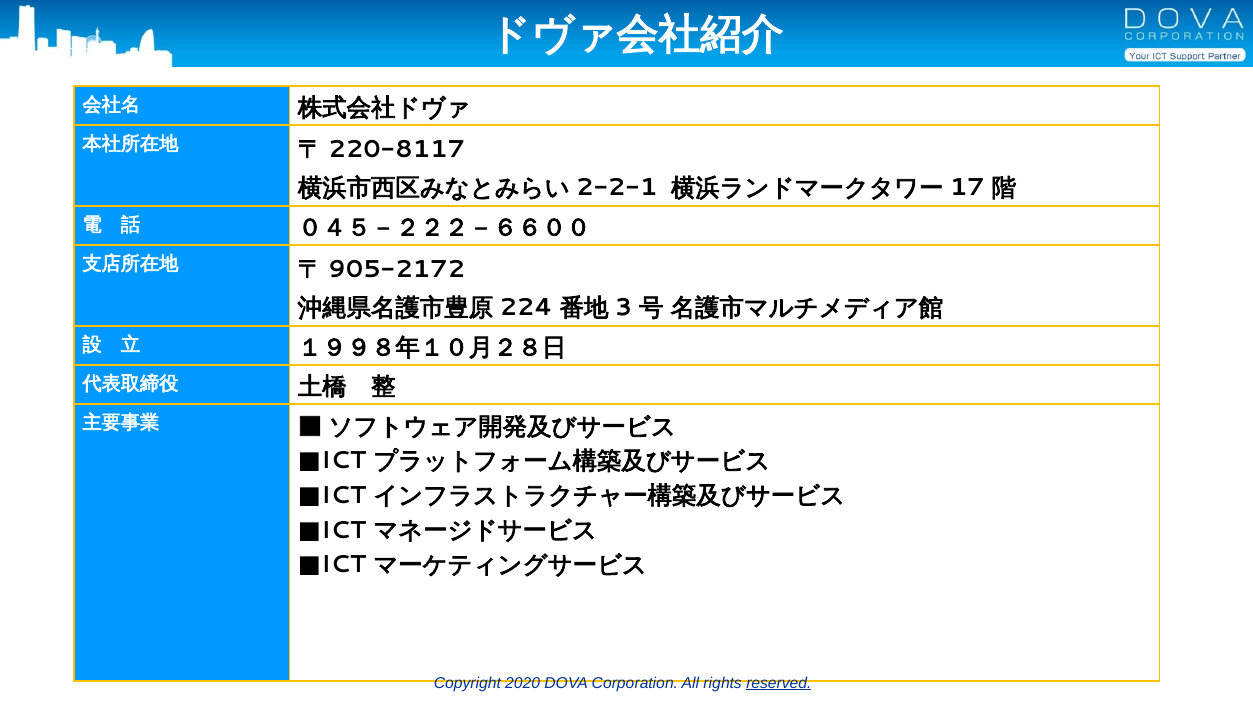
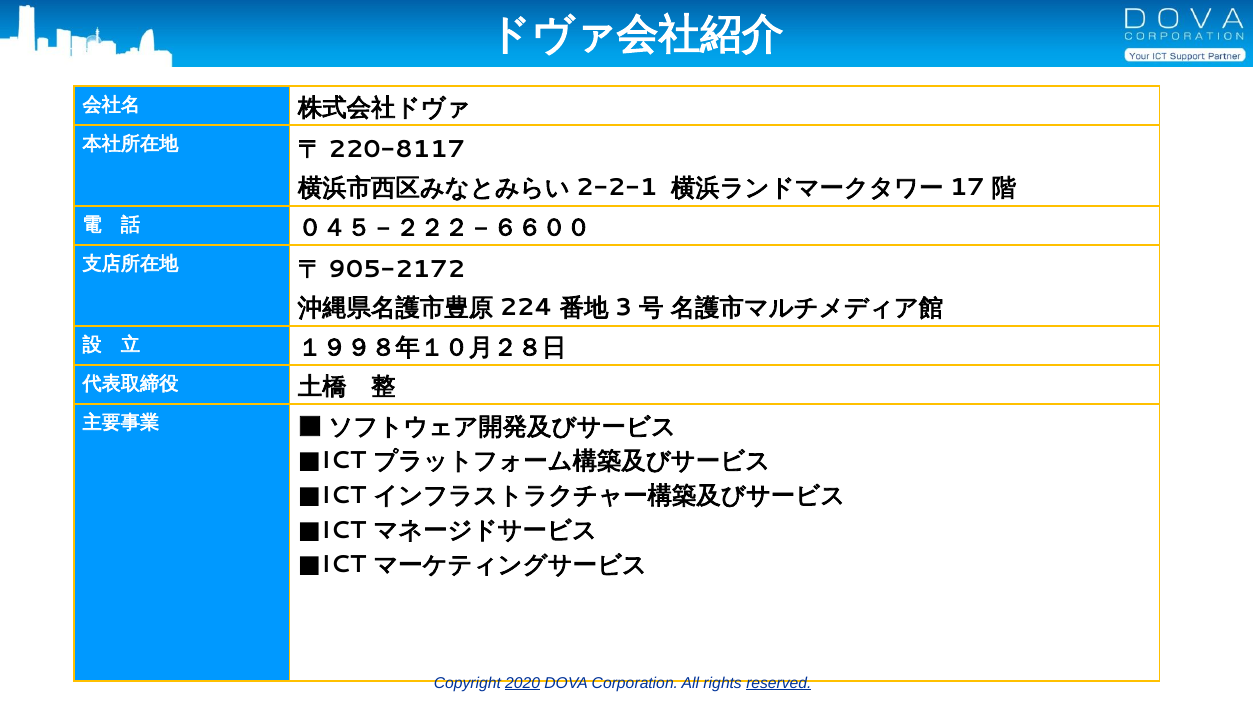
2020 underline: none -> present
